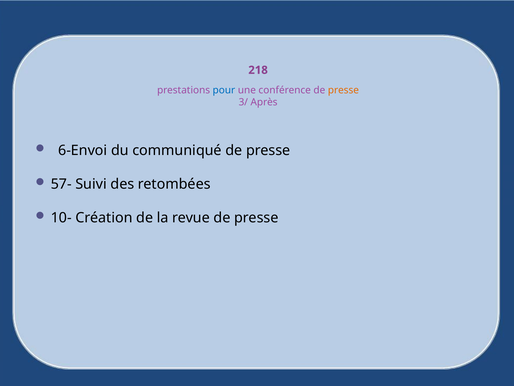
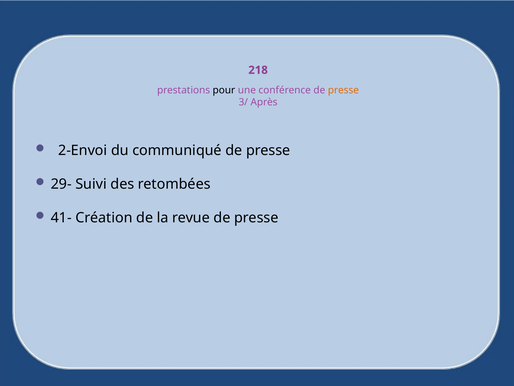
pour colour: blue -> black
6-Envoi: 6-Envoi -> 2-Envoi
57-: 57- -> 29-
10-: 10- -> 41-
